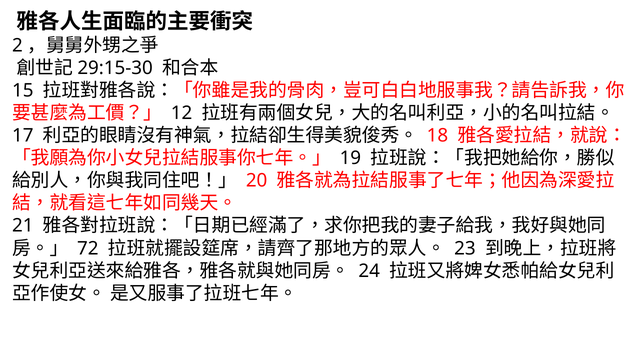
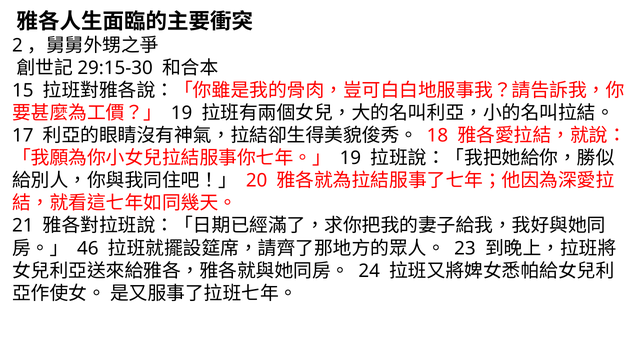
12 at (182, 113): 12 -> 19
72: 72 -> 46
